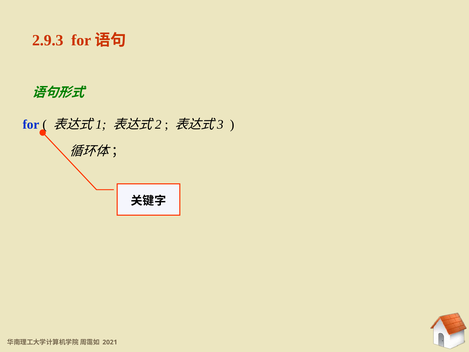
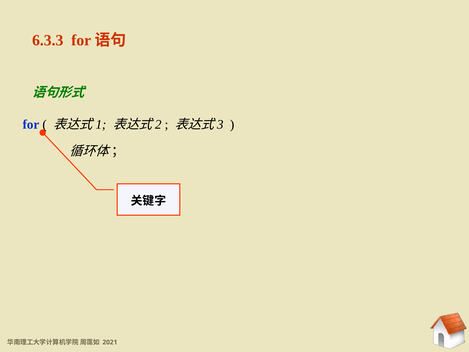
2.9.3: 2.9.3 -> 6.3.3
